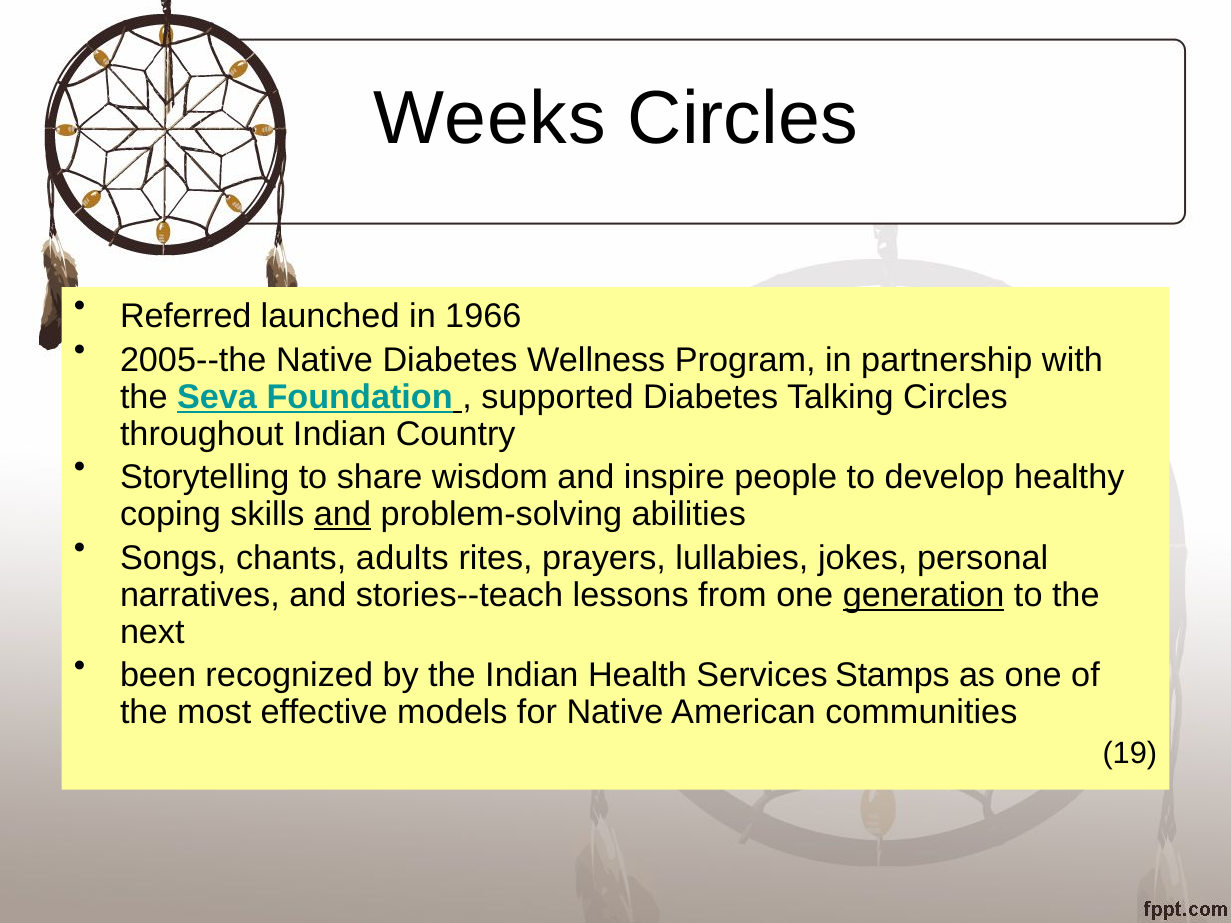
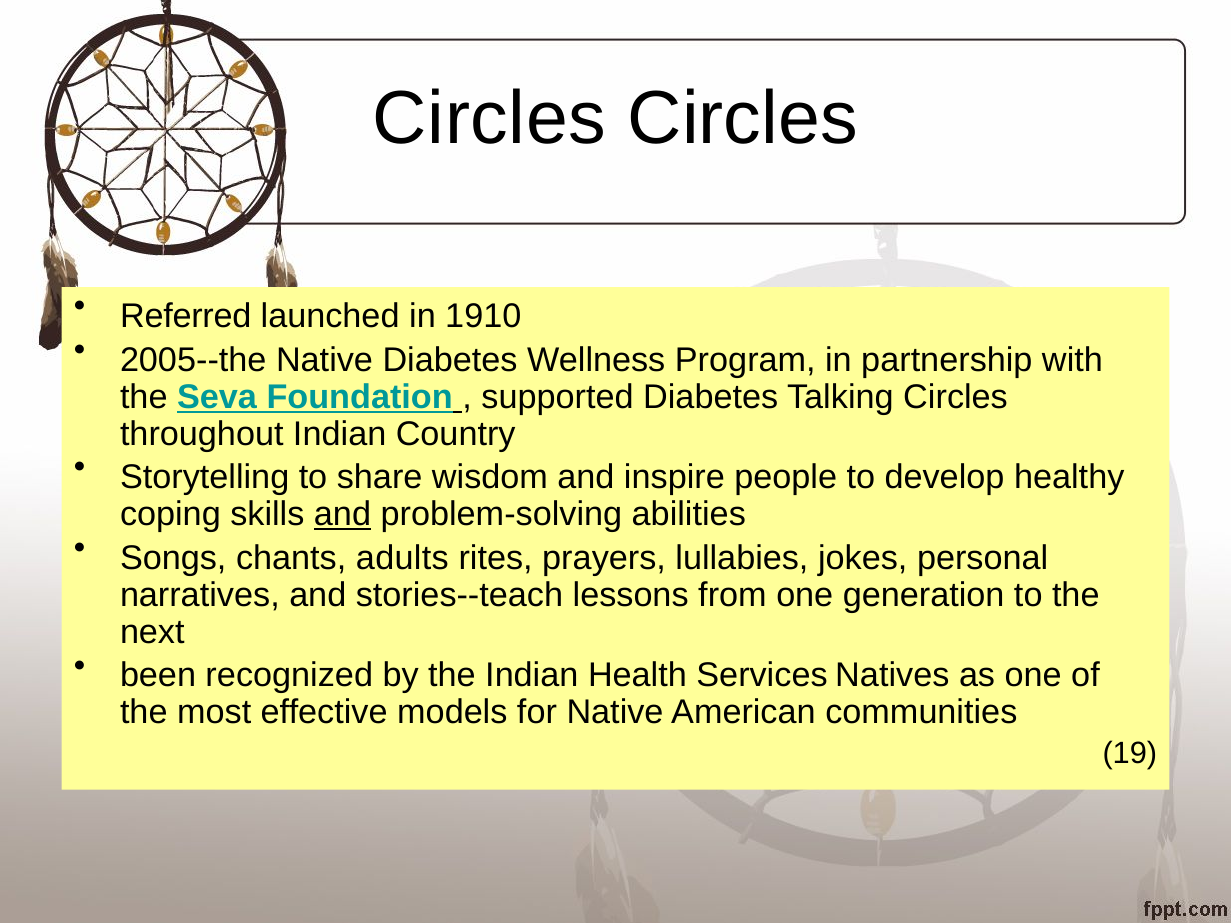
Weeks at (490, 119): Weeks -> Circles
1966: 1966 -> 1910
generation underline: present -> none
Stamps: Stamps -> Natives
